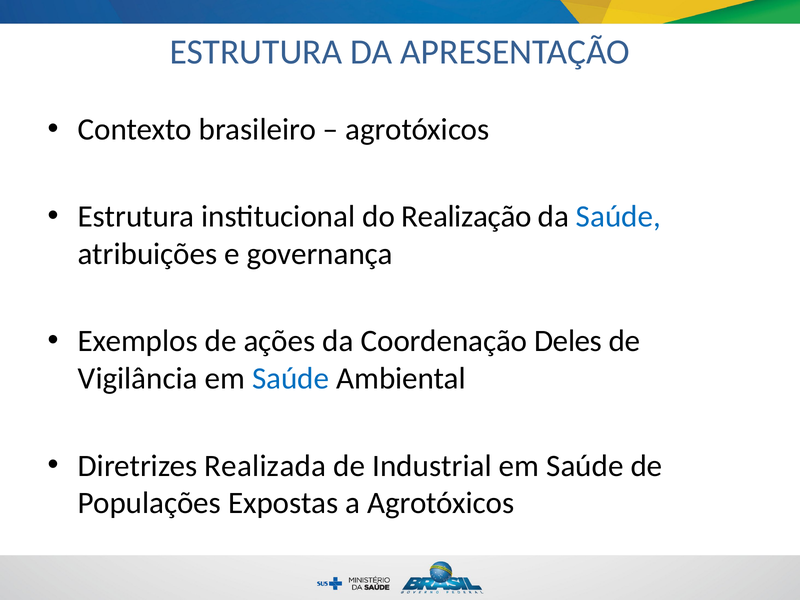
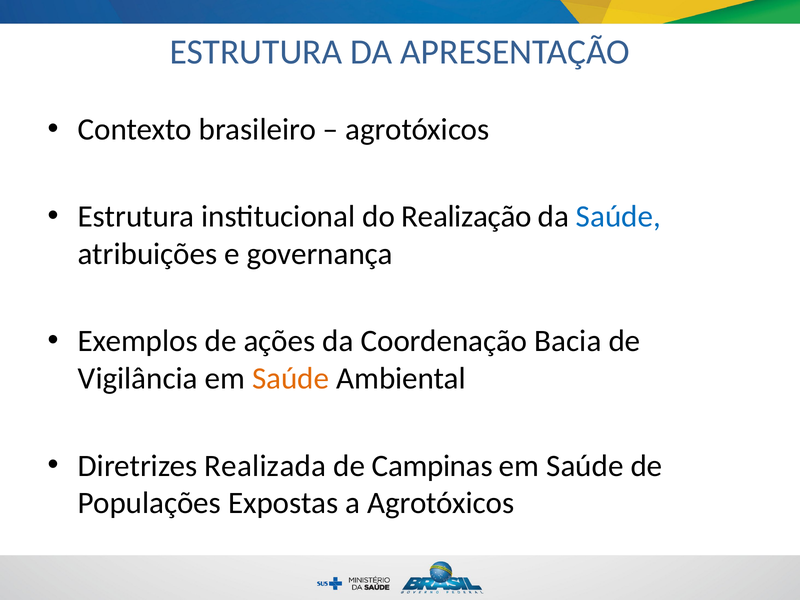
Deles: Deles -> Bacia
Saúde at (291, 379) colour: blue -> orange
Industrial: Industrial -> Campinas
